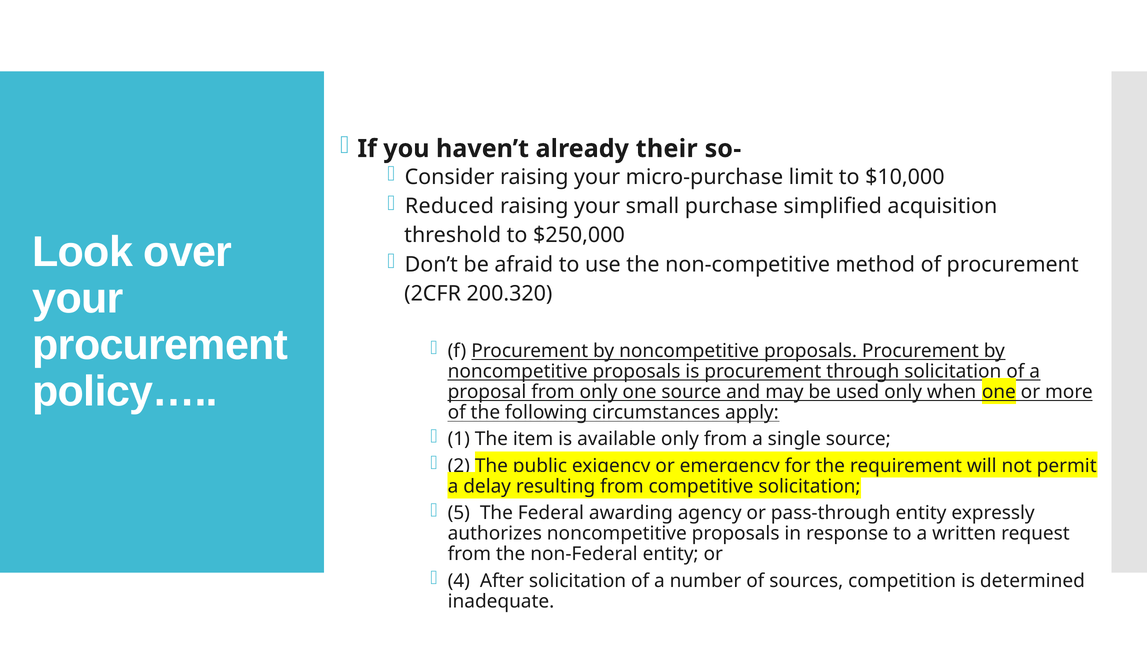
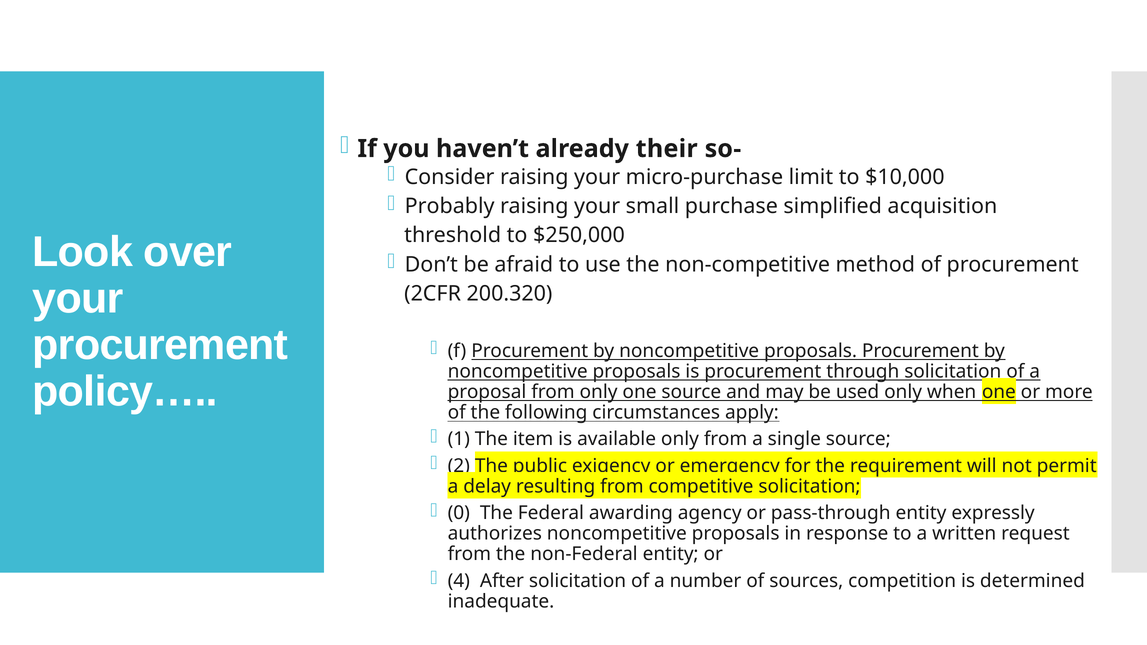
Reduced: Reduced -> Probably
5: 5 -> 0
